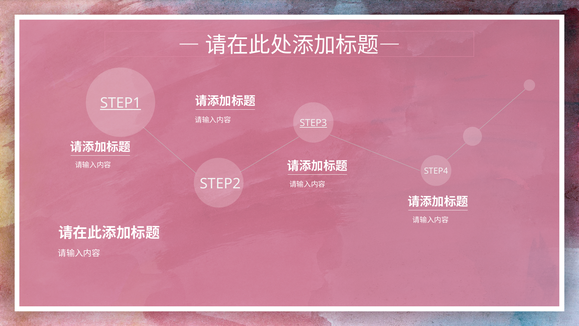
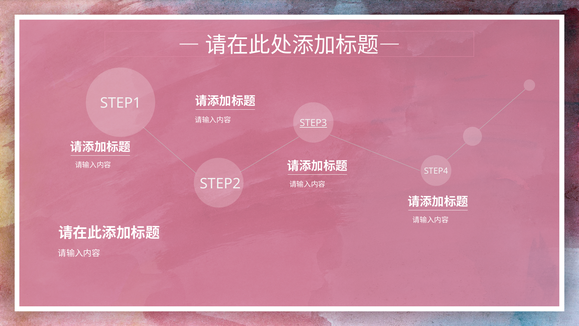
STEP1 underline: present -> none
